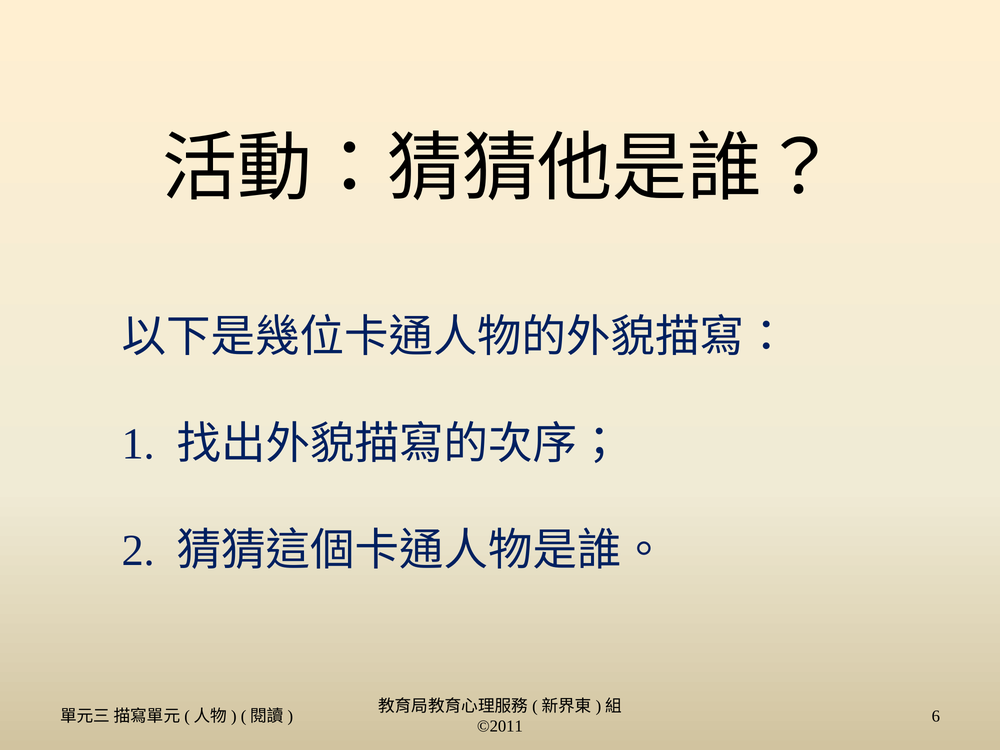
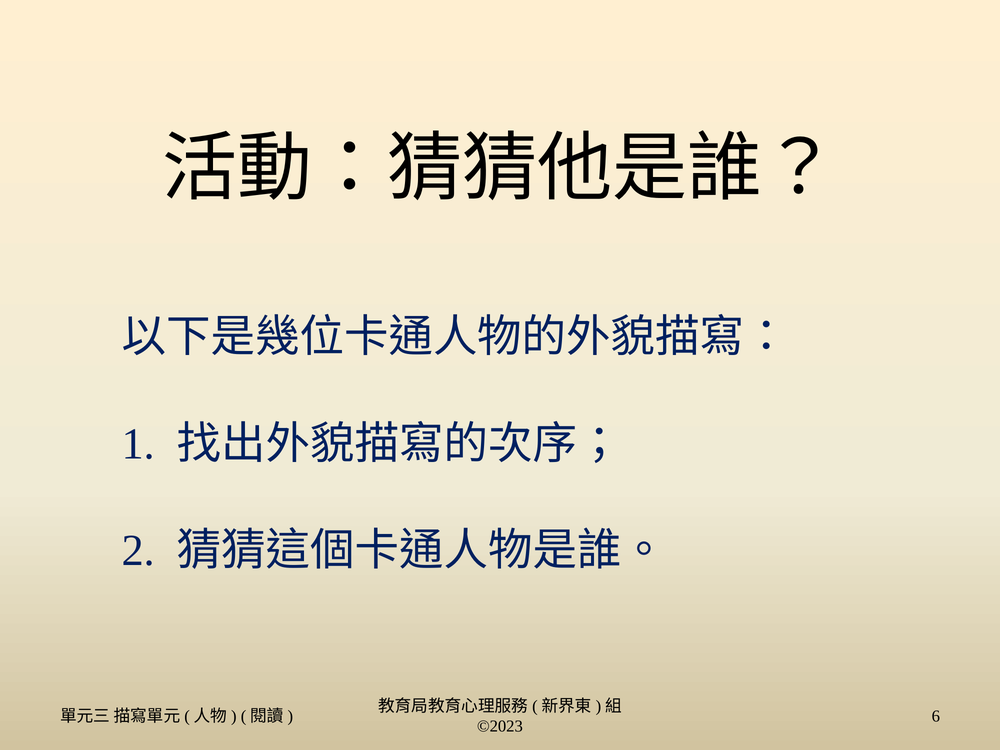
©2011: ©2011 -> ©2023
